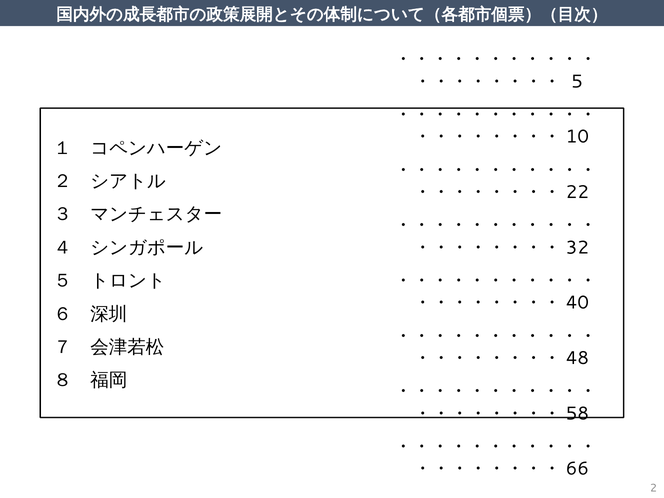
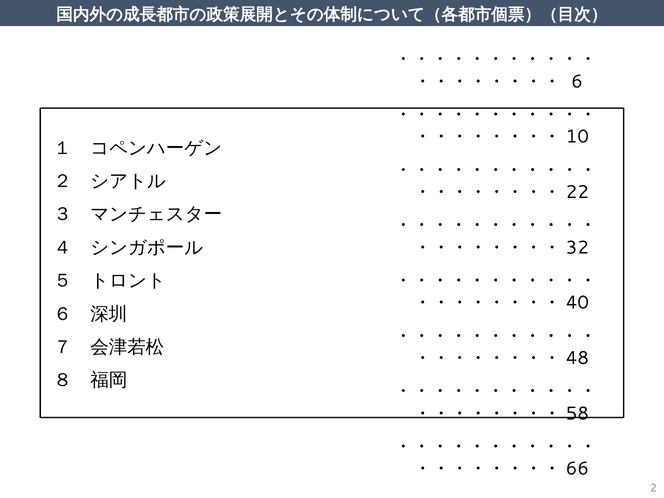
5: 5 -> 6
